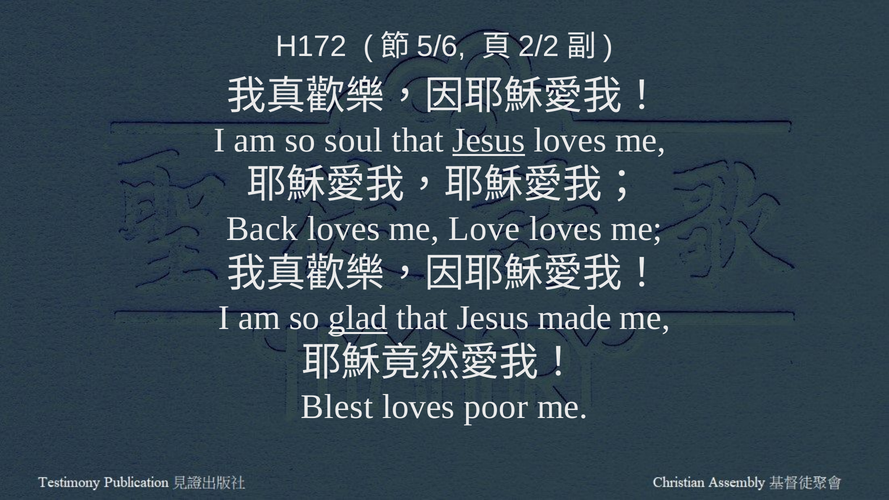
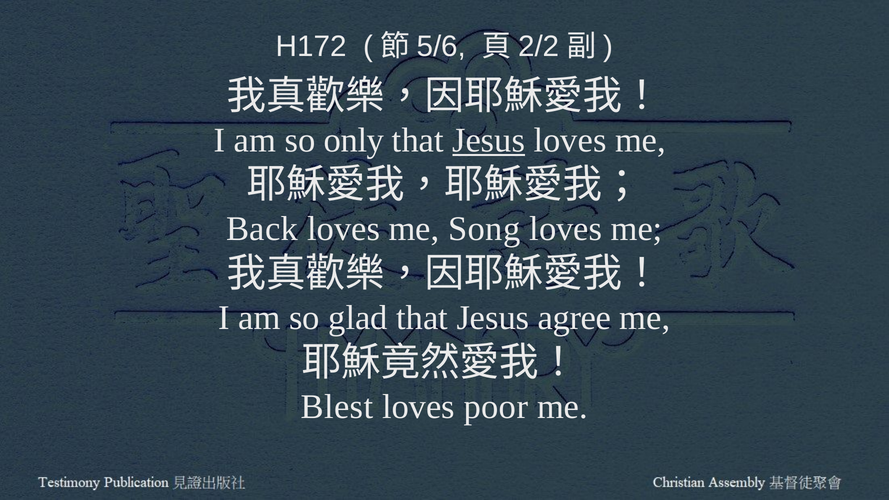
soul: soul -> only
Love: Love -> Song
glad underline: present -> none
made: made -> agree
